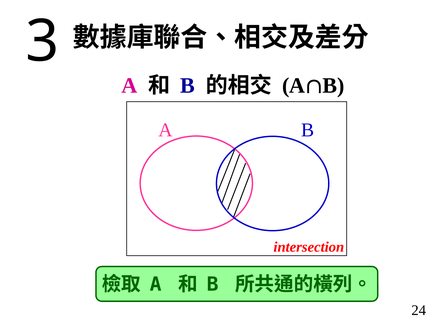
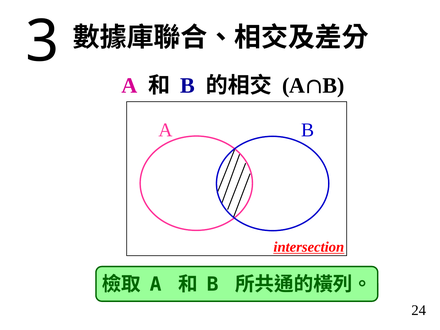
intersection underline: none -> present
